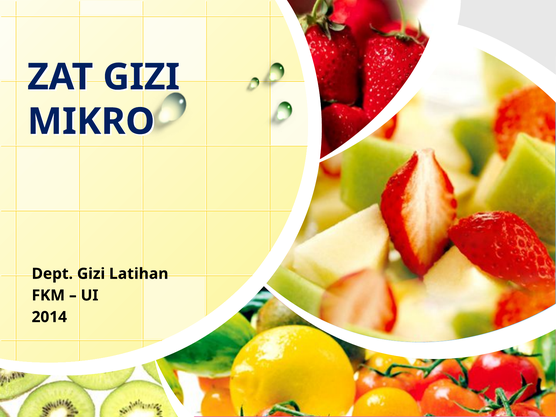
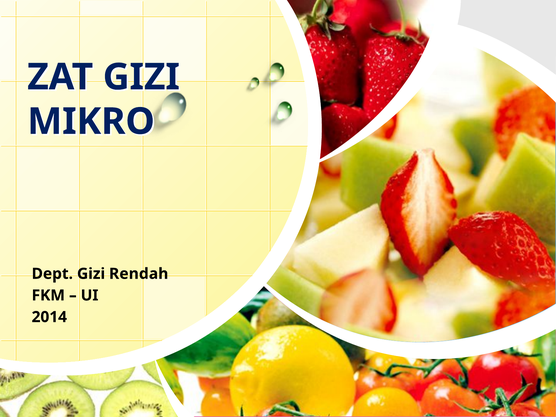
Latihan: Latihan -> Rendah
